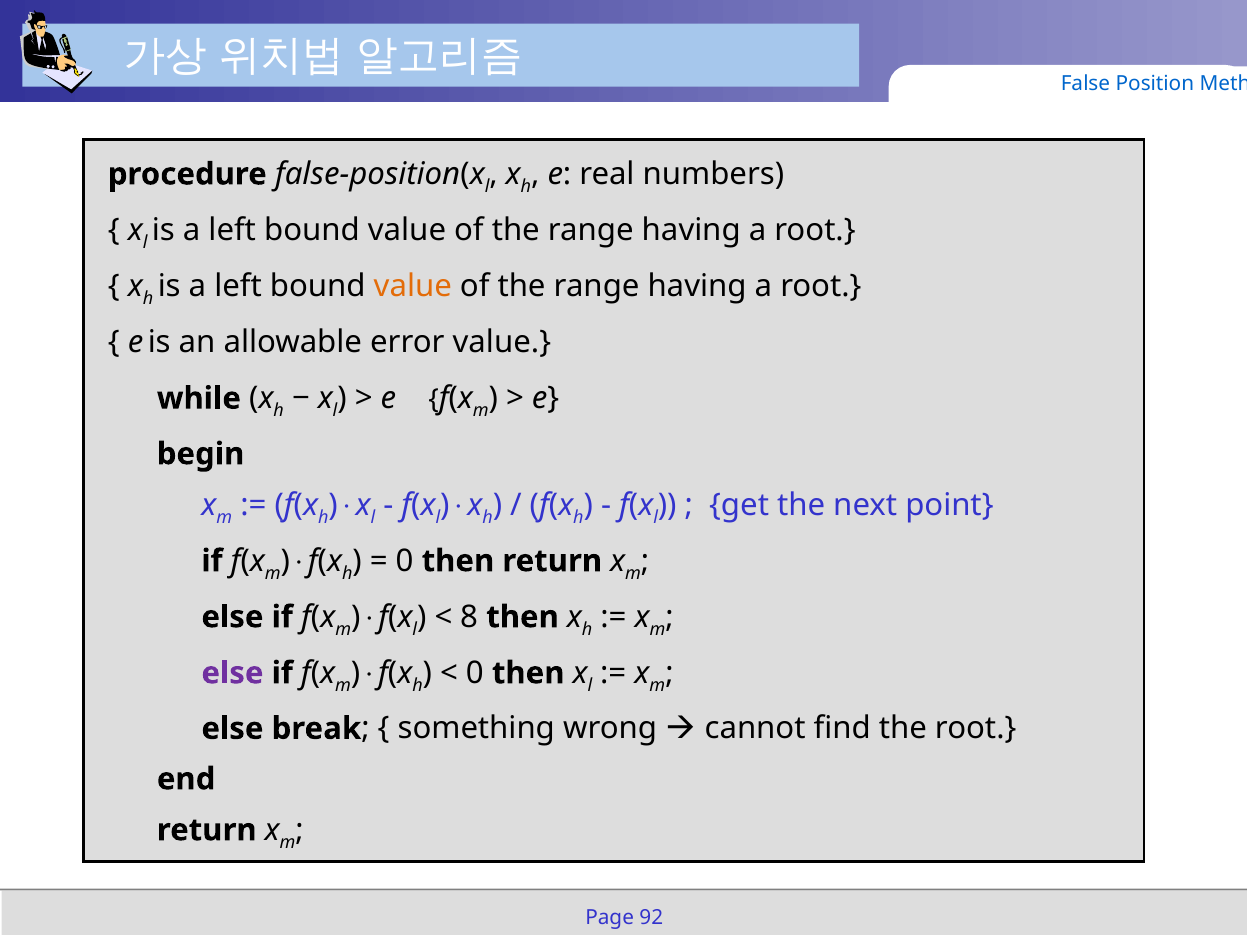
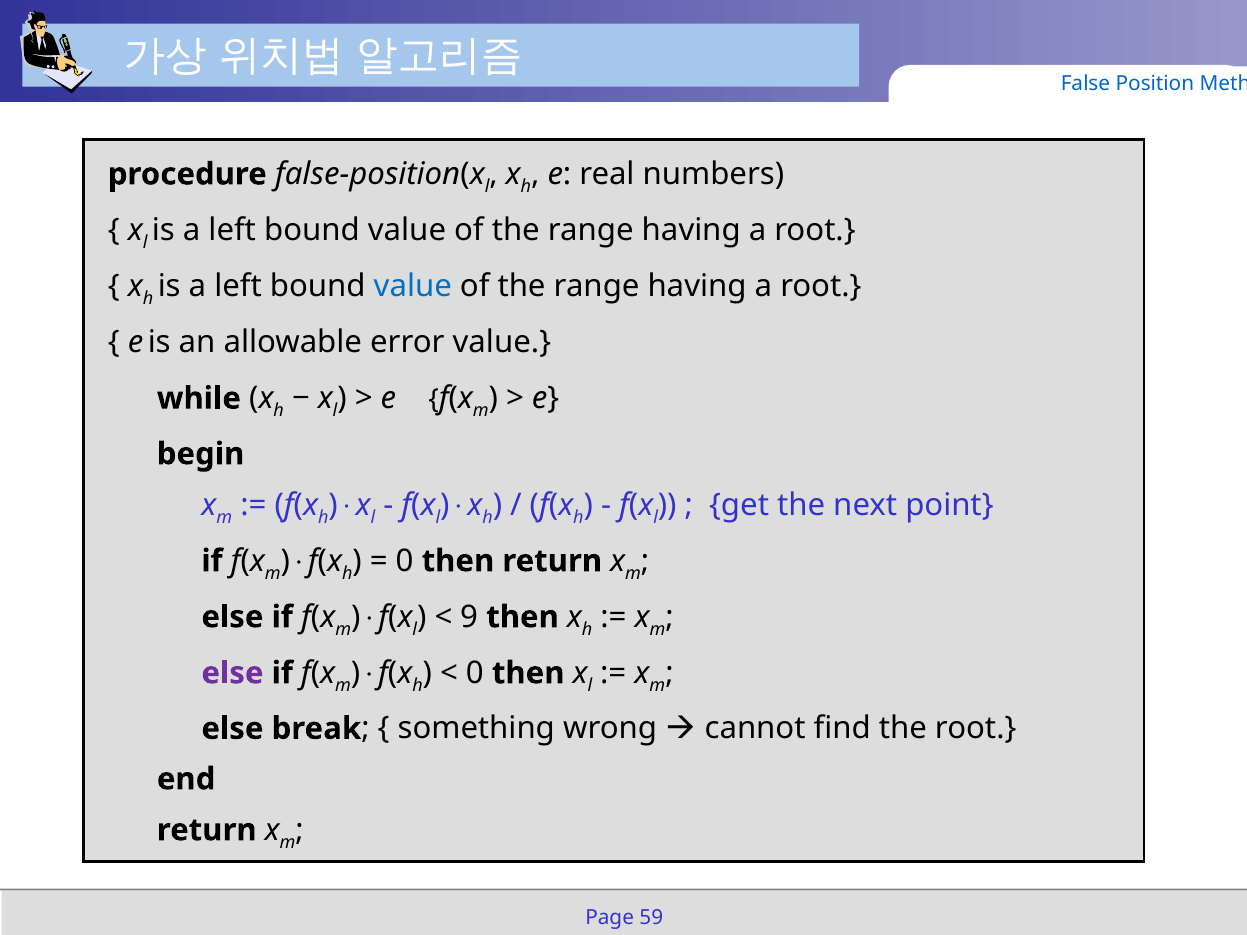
value at (413, 286) colour: orange -> blue
8: 8 -> 9
92: 92 -> 59
